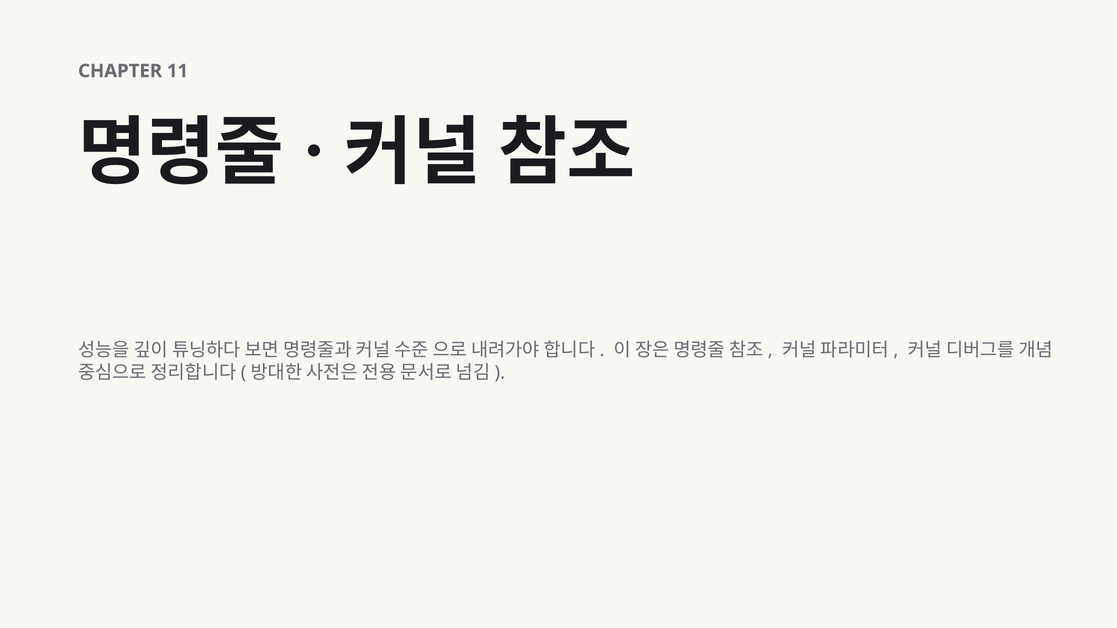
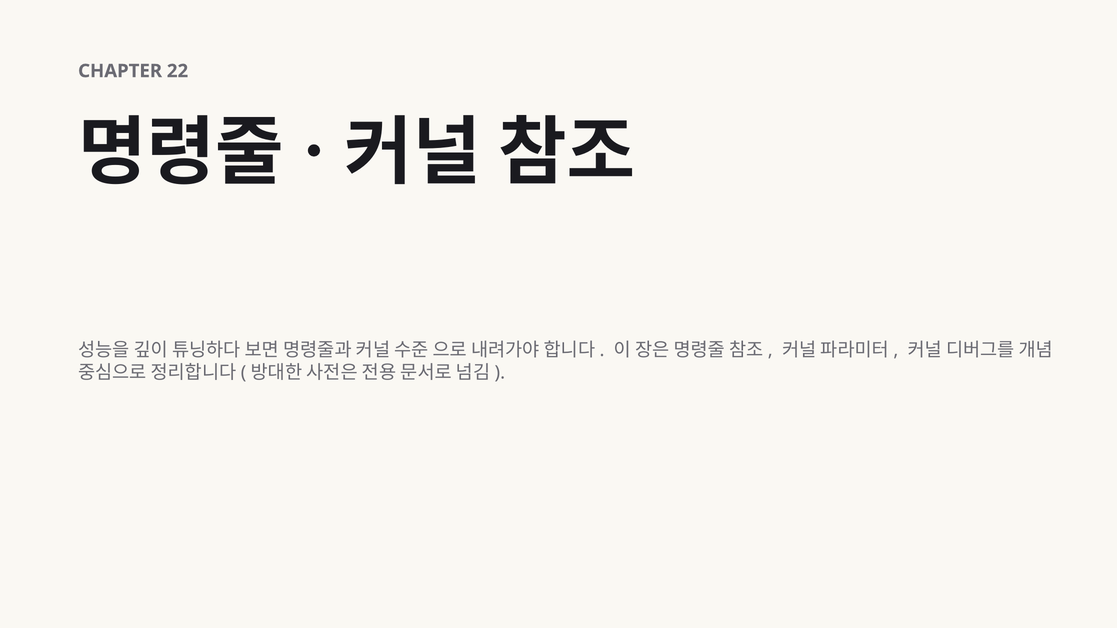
11: 11 -> 22
